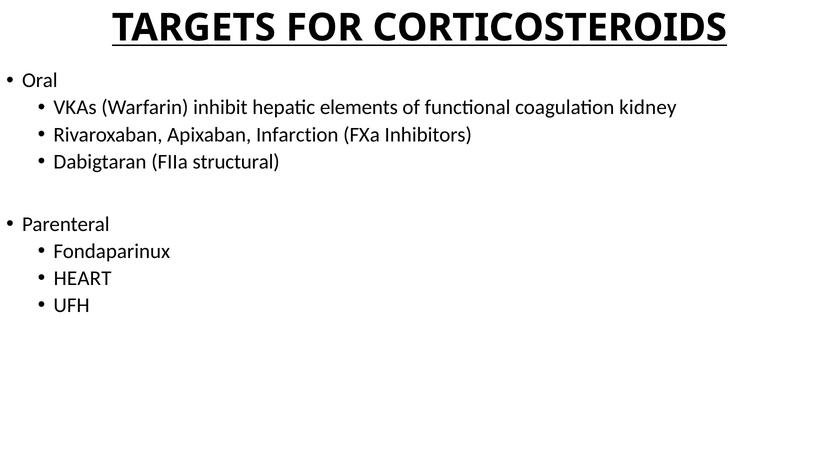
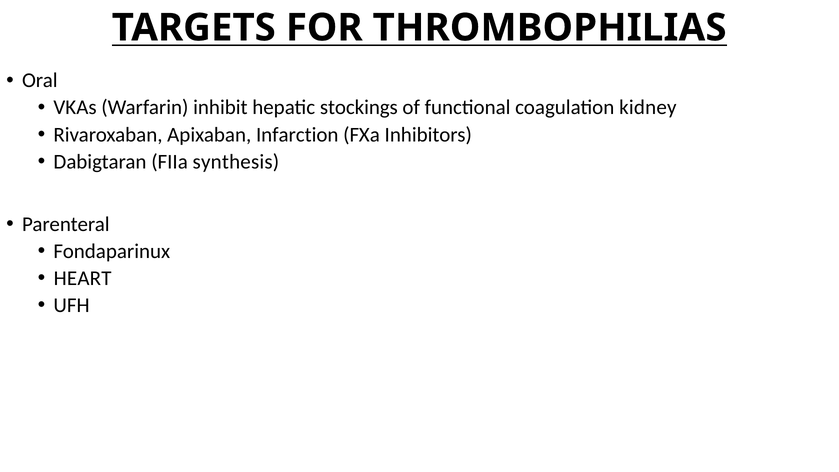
CORTICOSTEROIDS: CORTICOSTEROIDS -> THROMBOPHILIAS
elements: elements -> stockings
structural: structural -> synthesis
